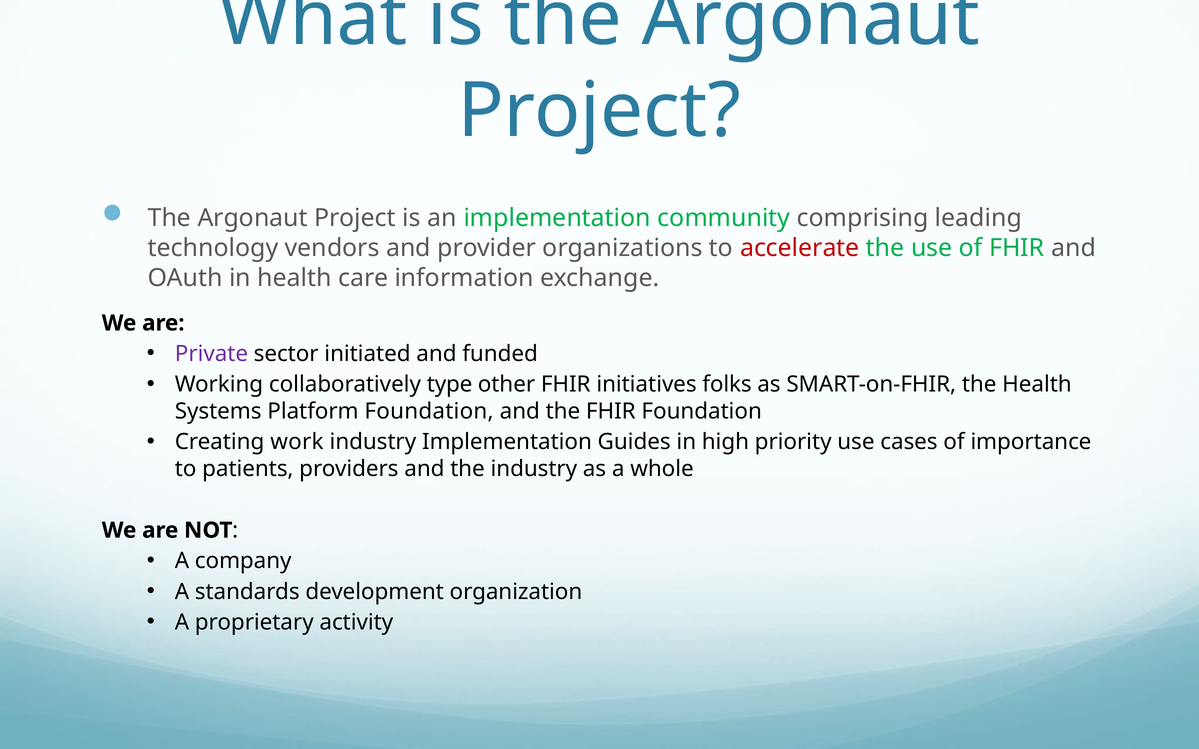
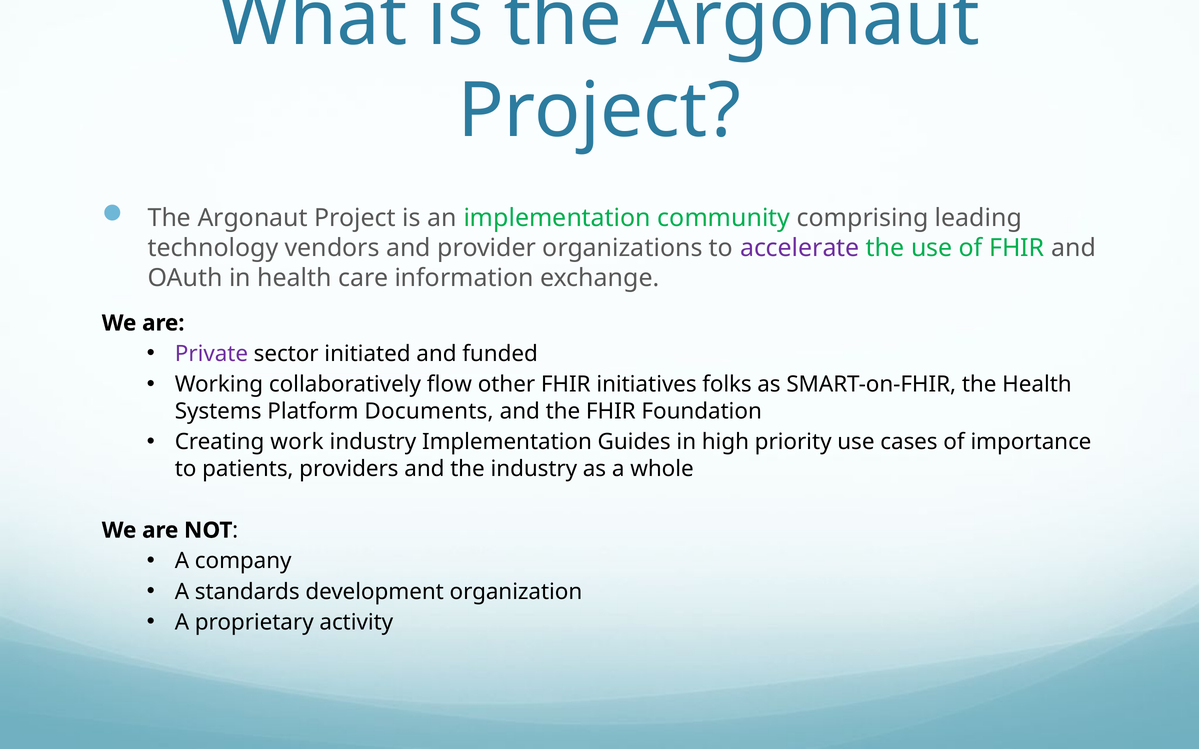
accelerate colour: red -> purple
type: type -> flow
Platform Foundation: Foundation -> Documents
